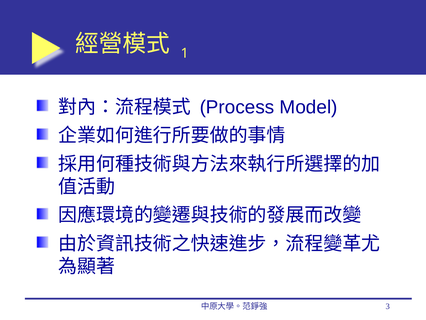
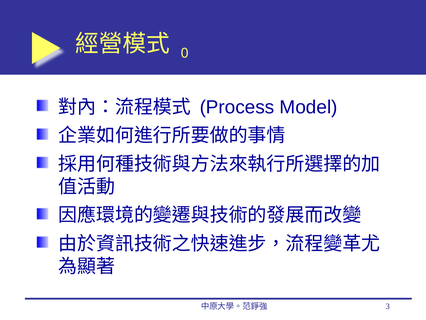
1: 1 -> 0
